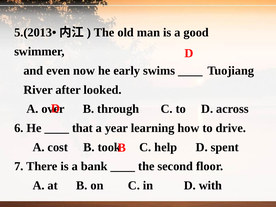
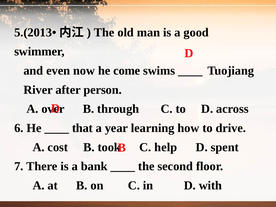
early: early -> come
looked: looked -> person
